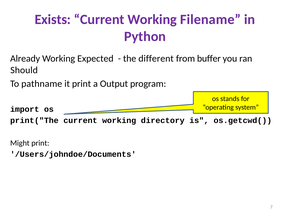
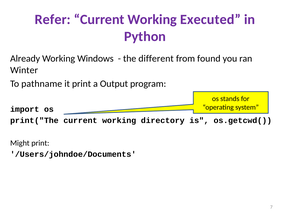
Exists: Exists -> Refer
Filename: Filename -> Executed
Expected: Expected -> Windows
buffer: buffer -> found
Should: Should -> Winter
